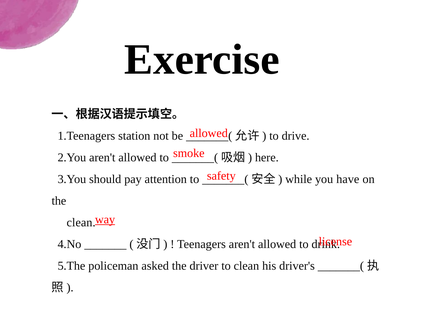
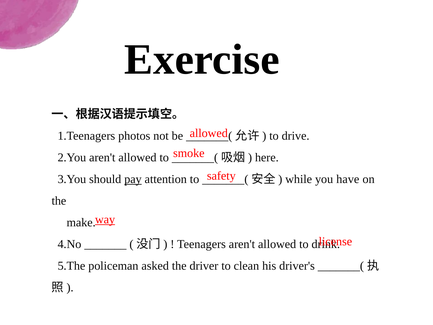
station: station -> photos
pay underline: none -> present
clean at (81, 222): clean -> make
